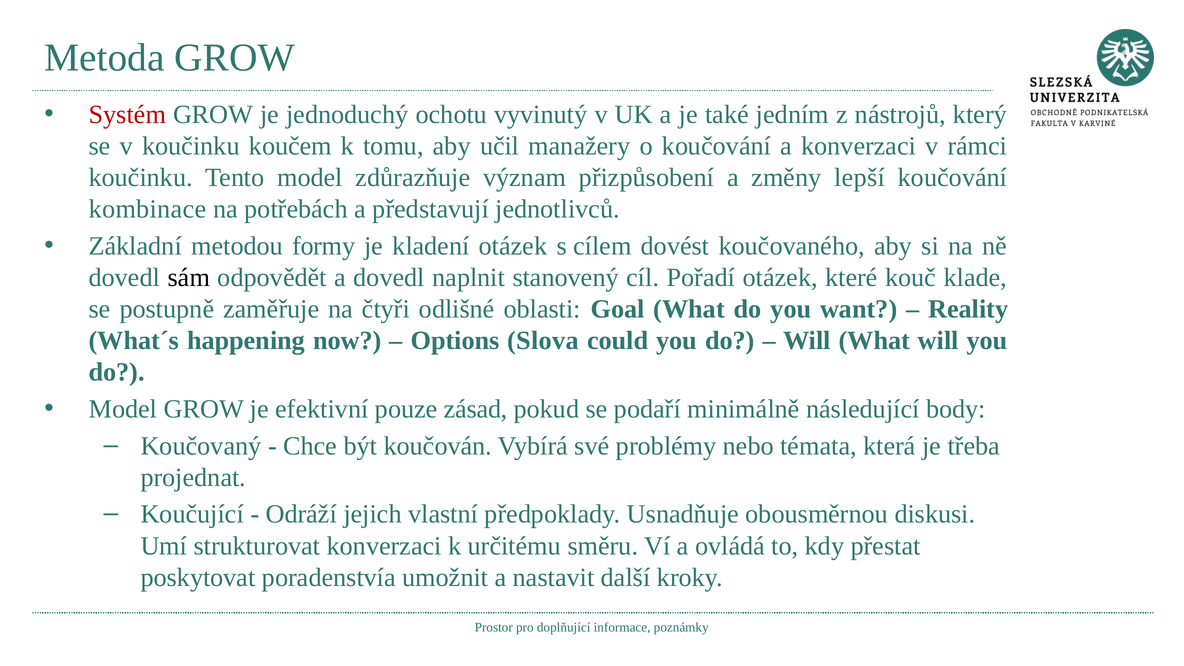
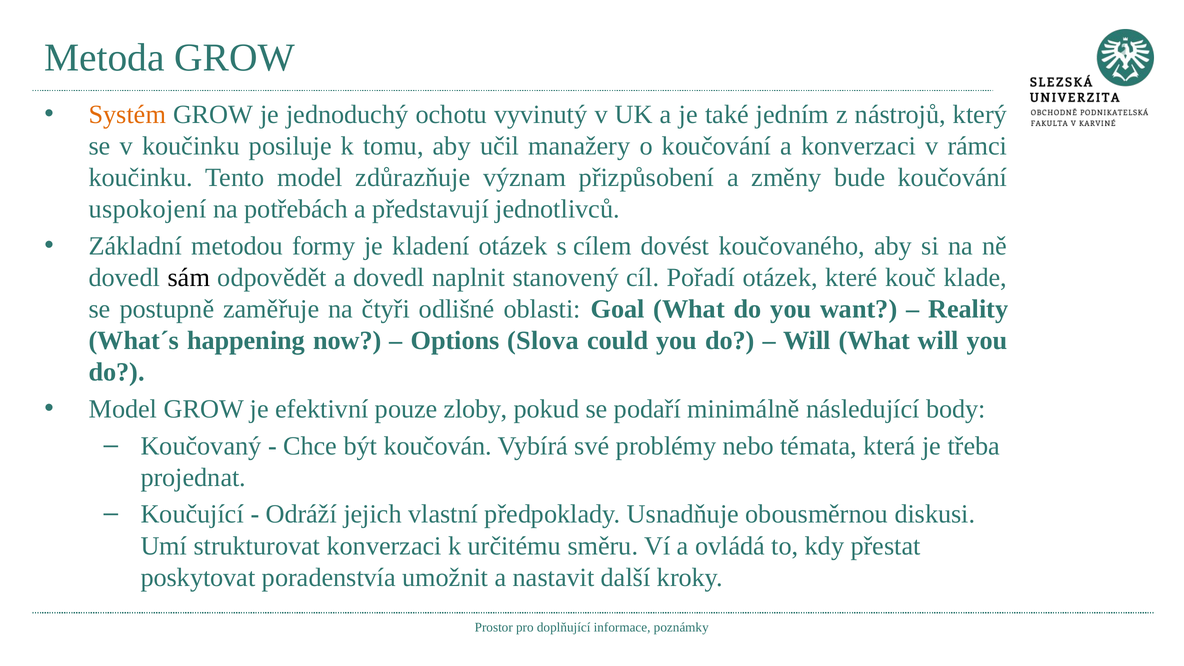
Systém colour: red -> orange
koučem: koučem -> posiluje
lepší: lepší -> bude
kombinace: kombinace -> uspokojení
zásad: zásad -> zloby
